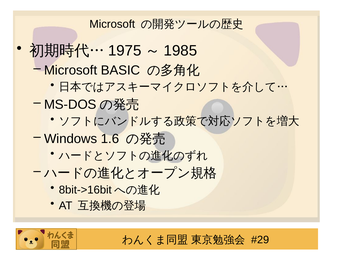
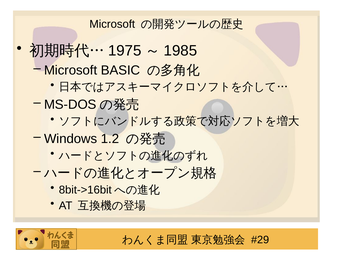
1.6: 1.6 -> 1.2
